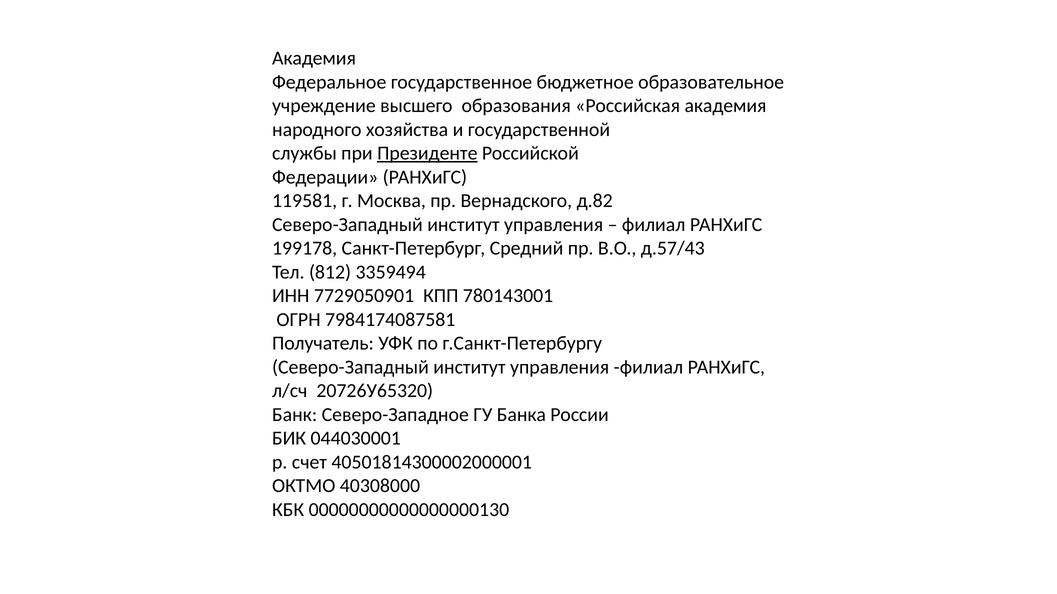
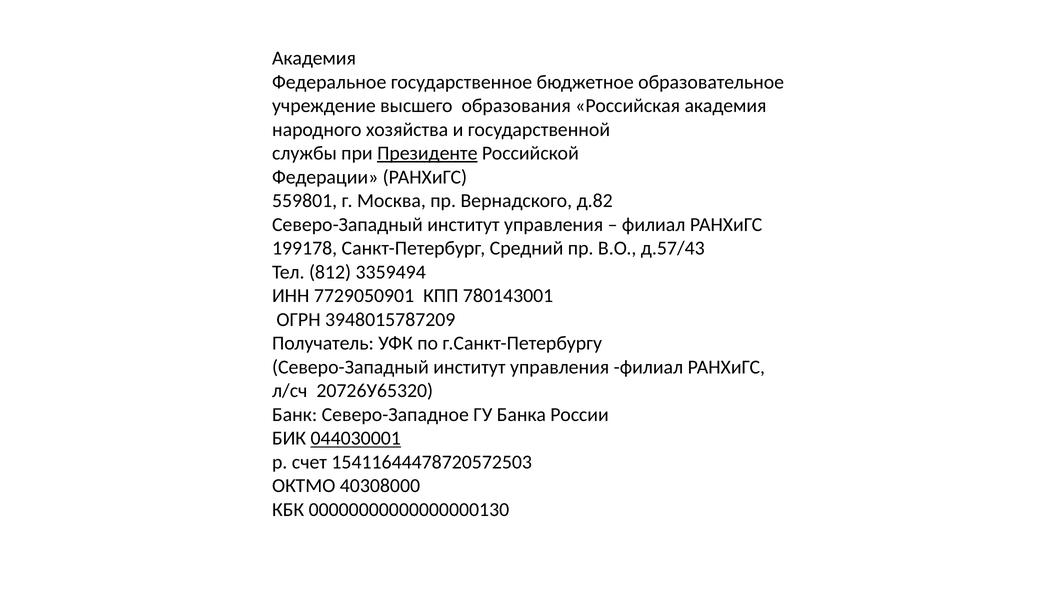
119581: 119581 -> 559801
7984174087581: 7984174087581 -> 3948015787209
044030001 underline: none -> present
40501814300002000001: 40501814300002000001 -> 15411644478720572503
